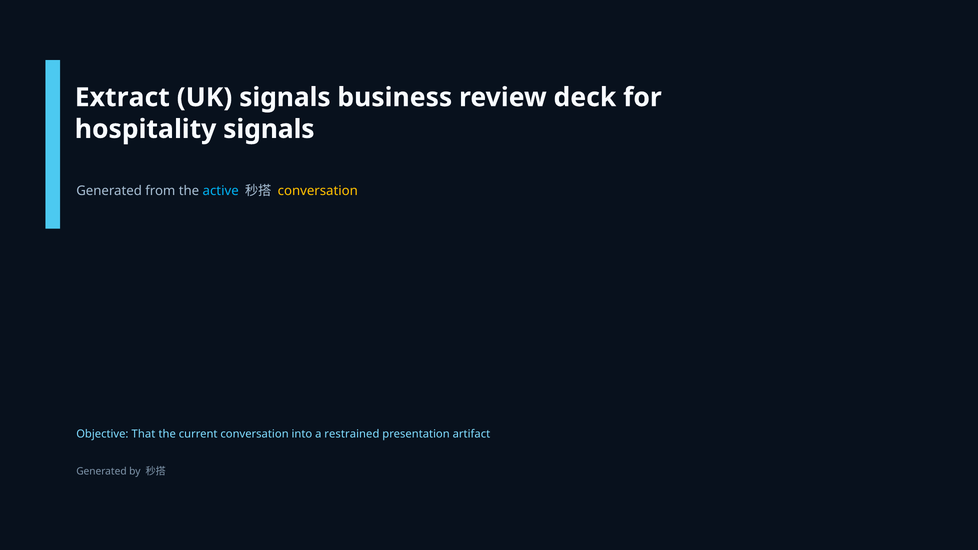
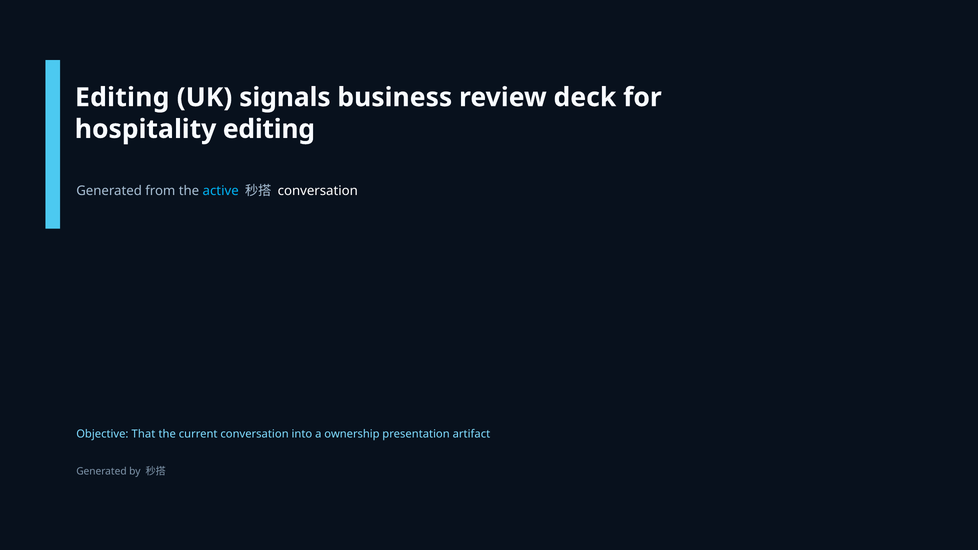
Extract at (122, 97): Extract -> Editing
hospitality signals: signals -> editing
conversation at (318, 191) colour: yellow -> white
restrained: restrained -> ownership
